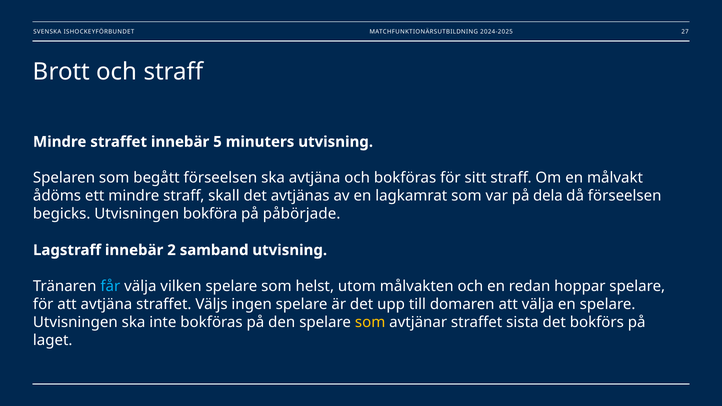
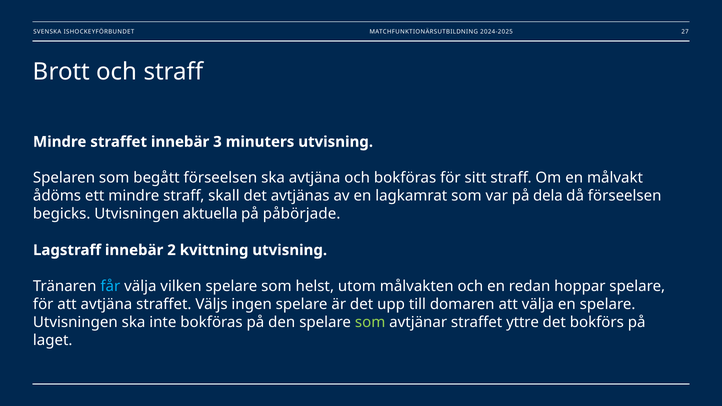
5: 5 -> 3
bokföra: bokföra -> aktuella
samband: samband -> kvittning
som at (370, 322) colour: yellow -> light green
sista: sista -> yttre
